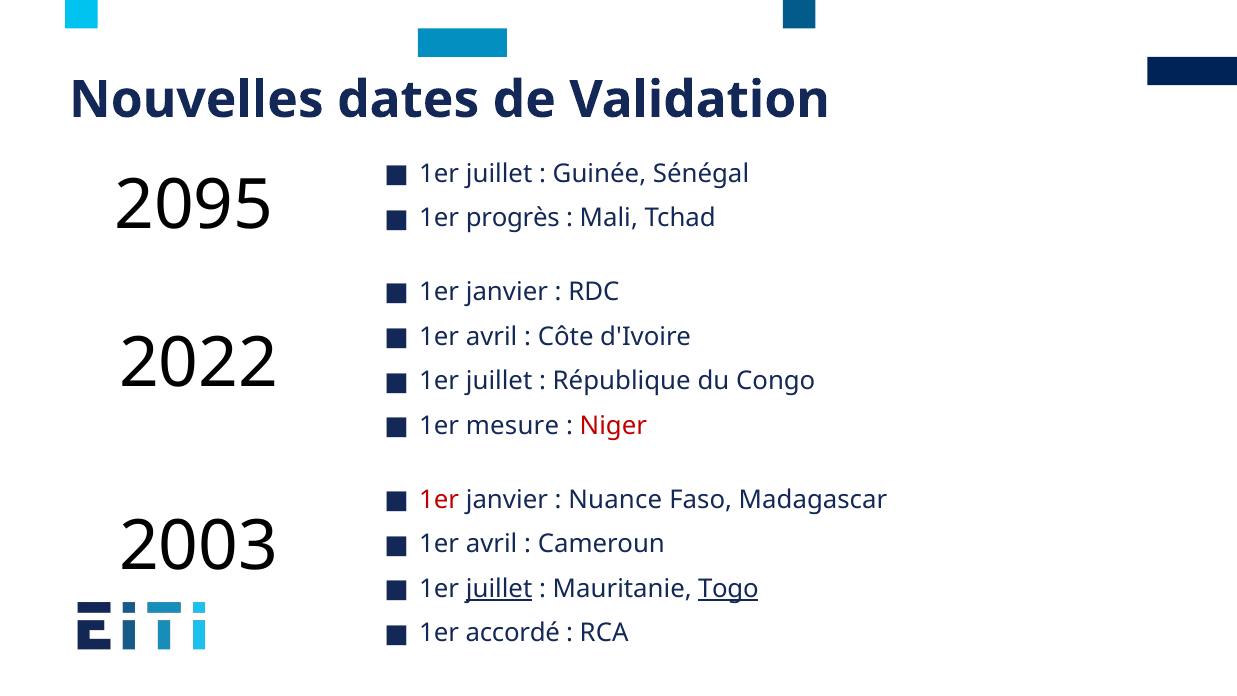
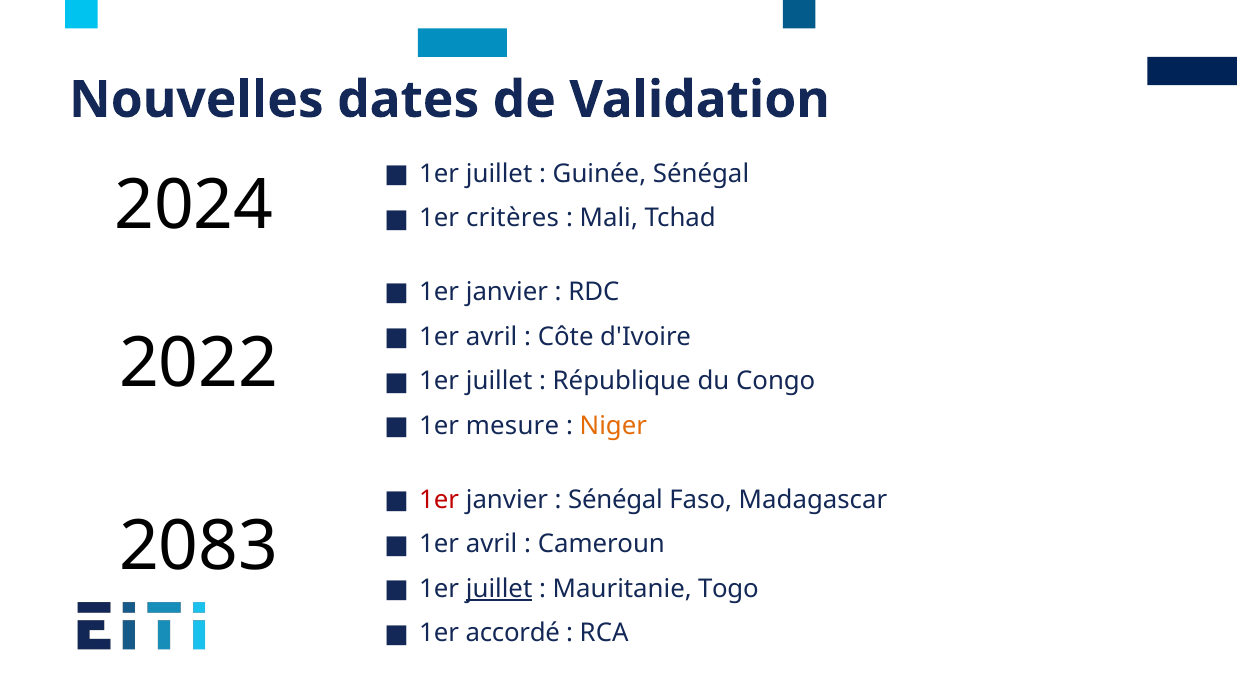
2095: 2095 -> 2024
progrès: progrès -> critères
Niger colour: red -> orange
Nuance at (615, 499): Nuance -> Sénégal
2003: 2003 -> 2083
Togo underline: present -> none
